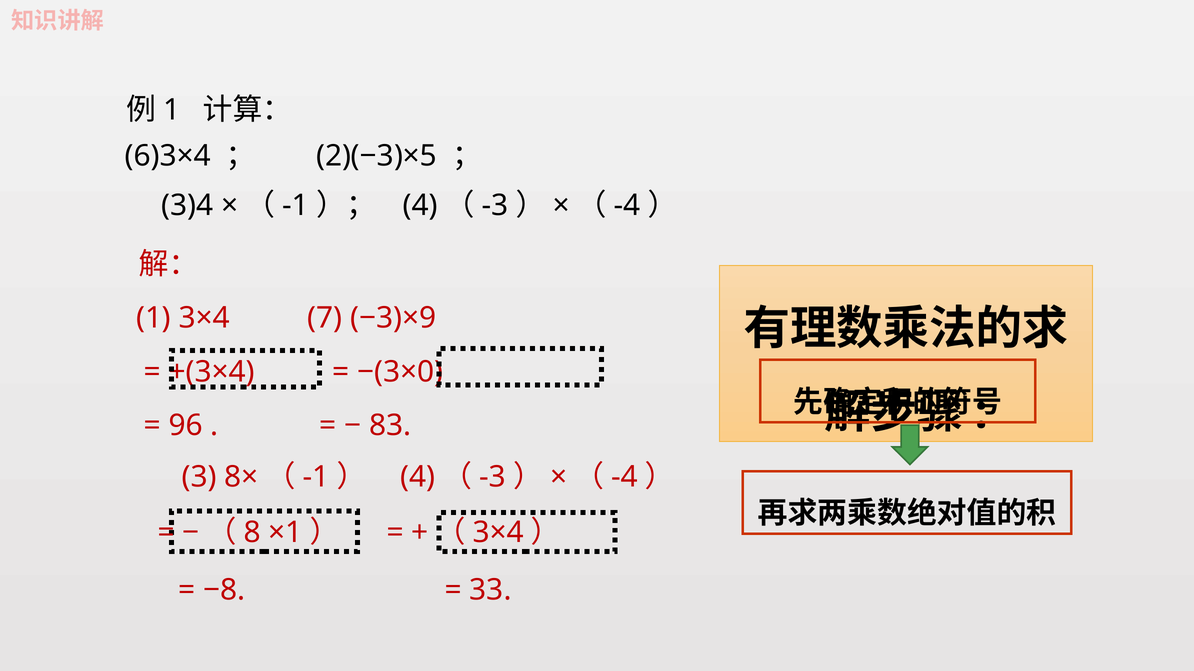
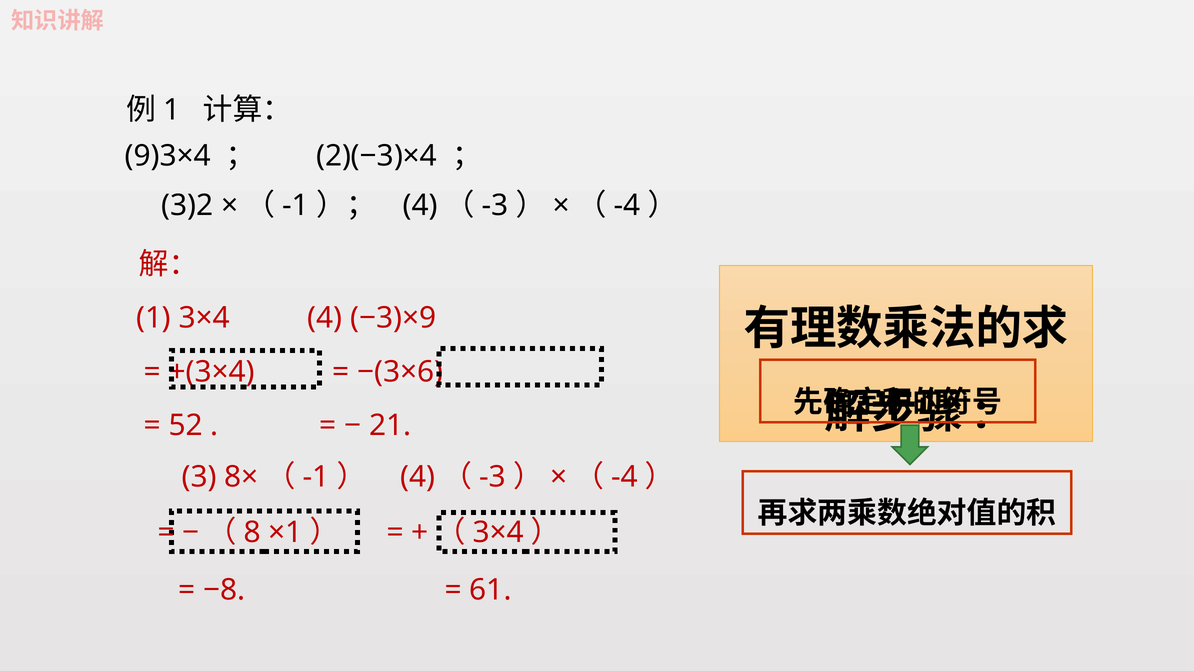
6)3×4: 6)3×4 -> 9)3×4
2)(−3)×5: 2)(−3)×5 -> 2)(−3)×4
3)4: 3)4 -> 3)2
7: 7 -> 4
−(3×0: −(3×0 -> −(3×6
96: 96 -> 52
83: 83 -> 21
33: 33 -> 61
